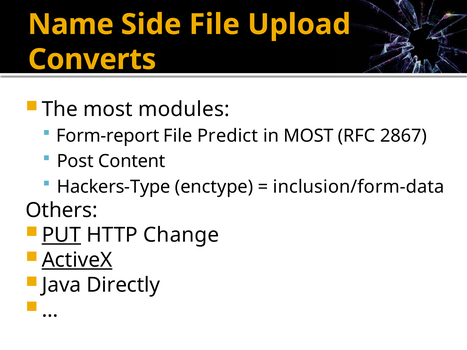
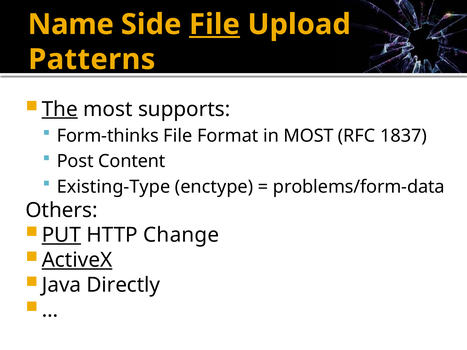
File at (214, 24) underline: none -> present
Converts: Converts -> Patterns
The underline: none -> present
modules: modules -> supports
Form-report: Form-report -> Form-thinks
Predict: Predict -> Format
2867: 2867 -> 1837
Hackers-Type: Hackers-Type -> Existing-Type
inclusion/form-data: inclusion/form-data -> problems/form-data
